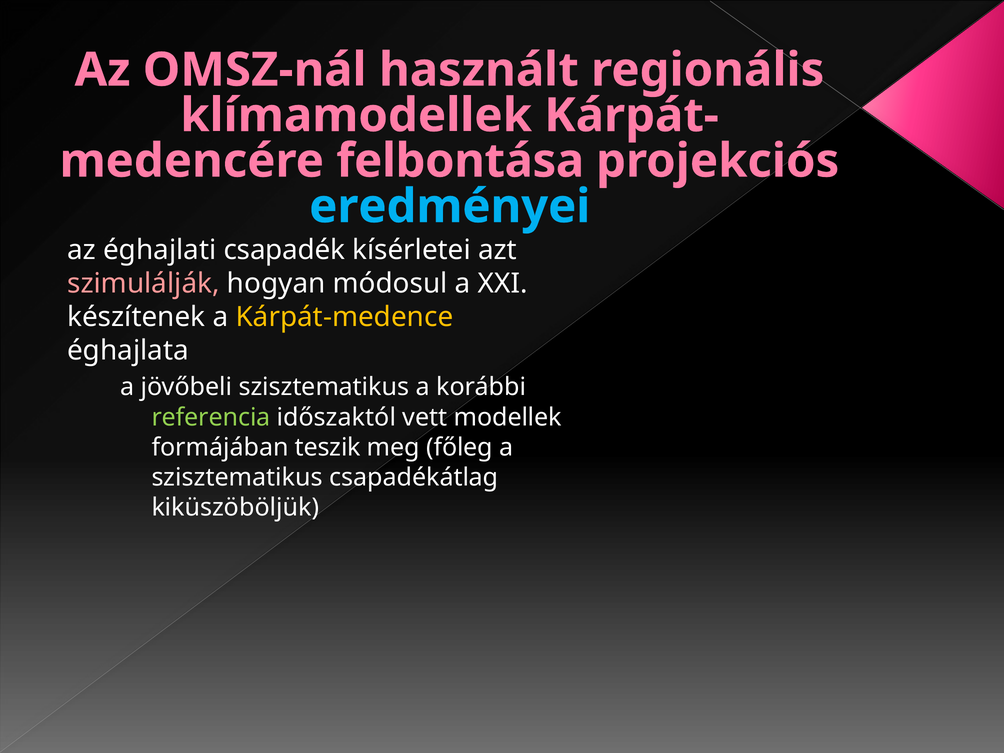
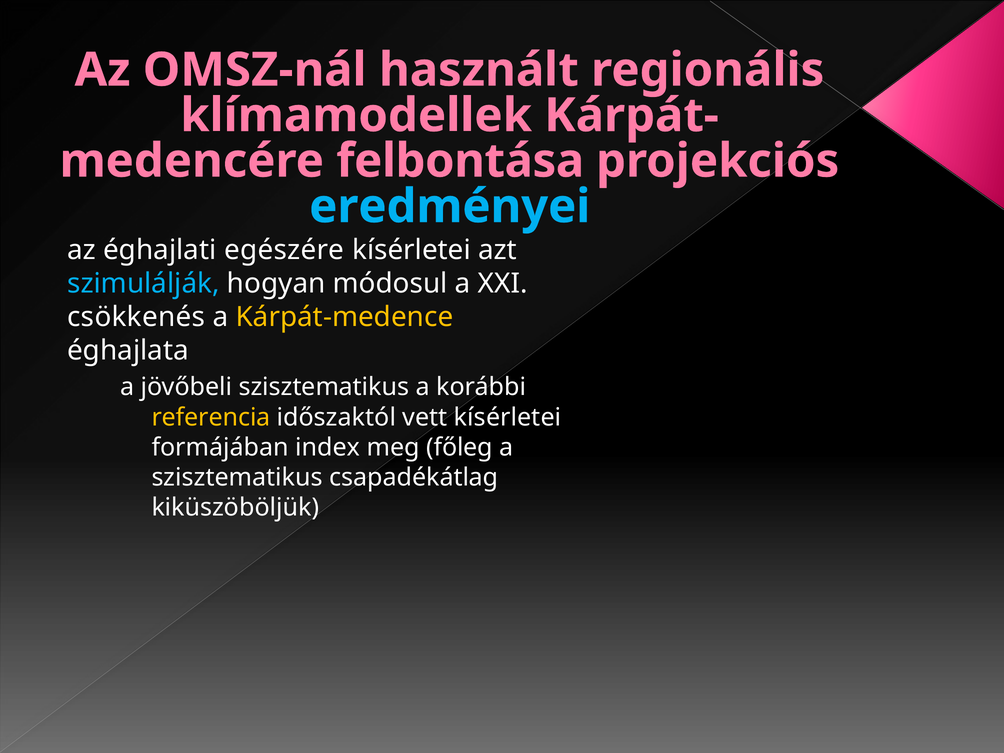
csapadék: csapadék -> egészére
szimulálják colour: pink -> light blue
készítenek: készítenek -> csökkenés
referencia colour: light green -> yellow
vett modellek: modellek -> kísérletei
teszik: teszik -> index
